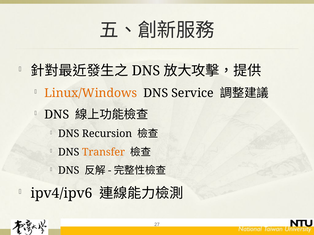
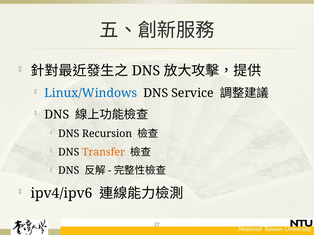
Linux/Windows colour: orange -> blue
